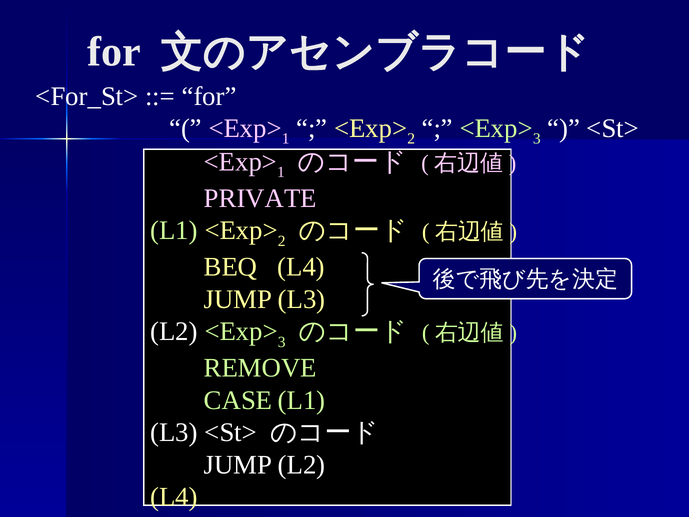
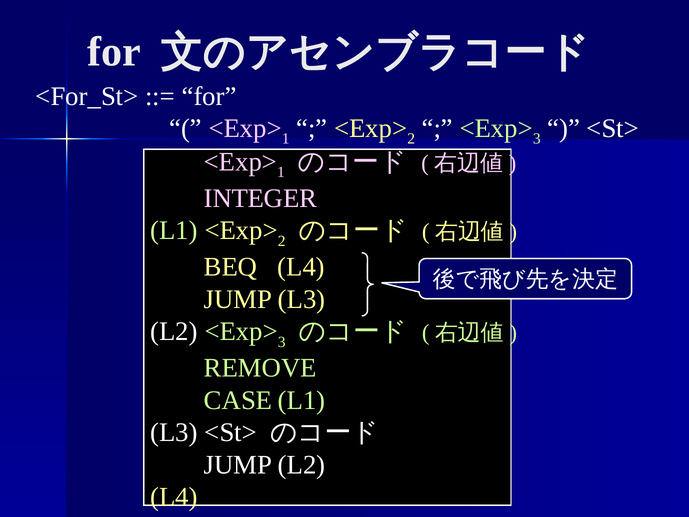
PRIVATE: PRIVATE -> INTEGER
